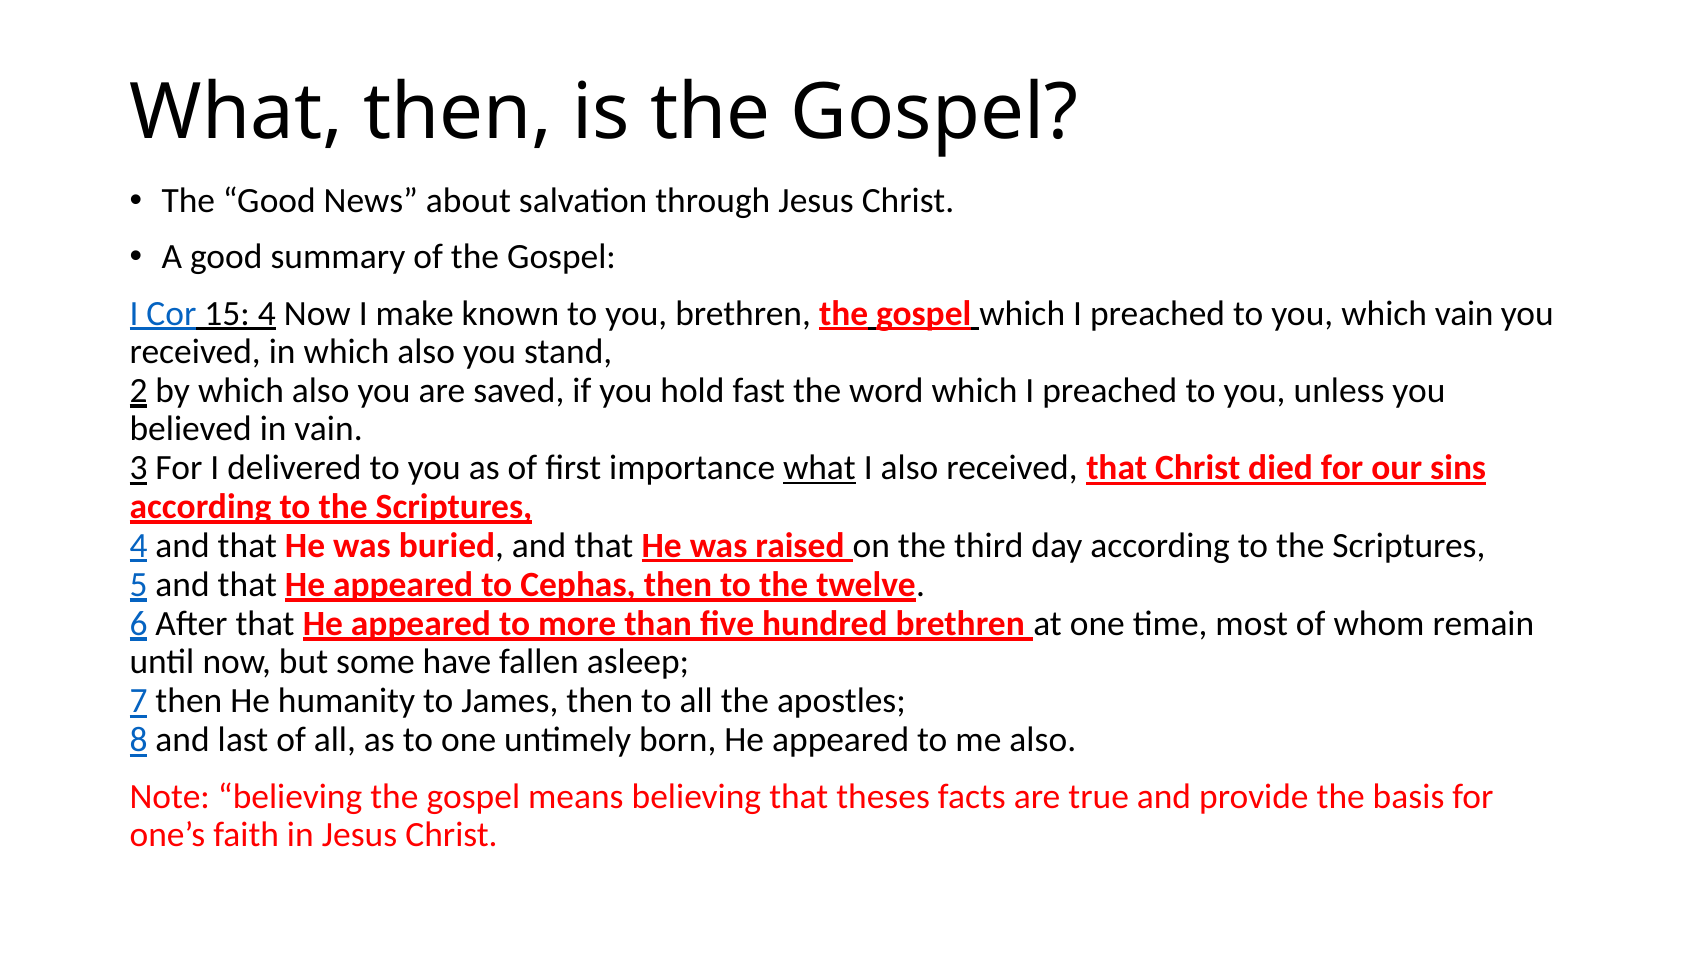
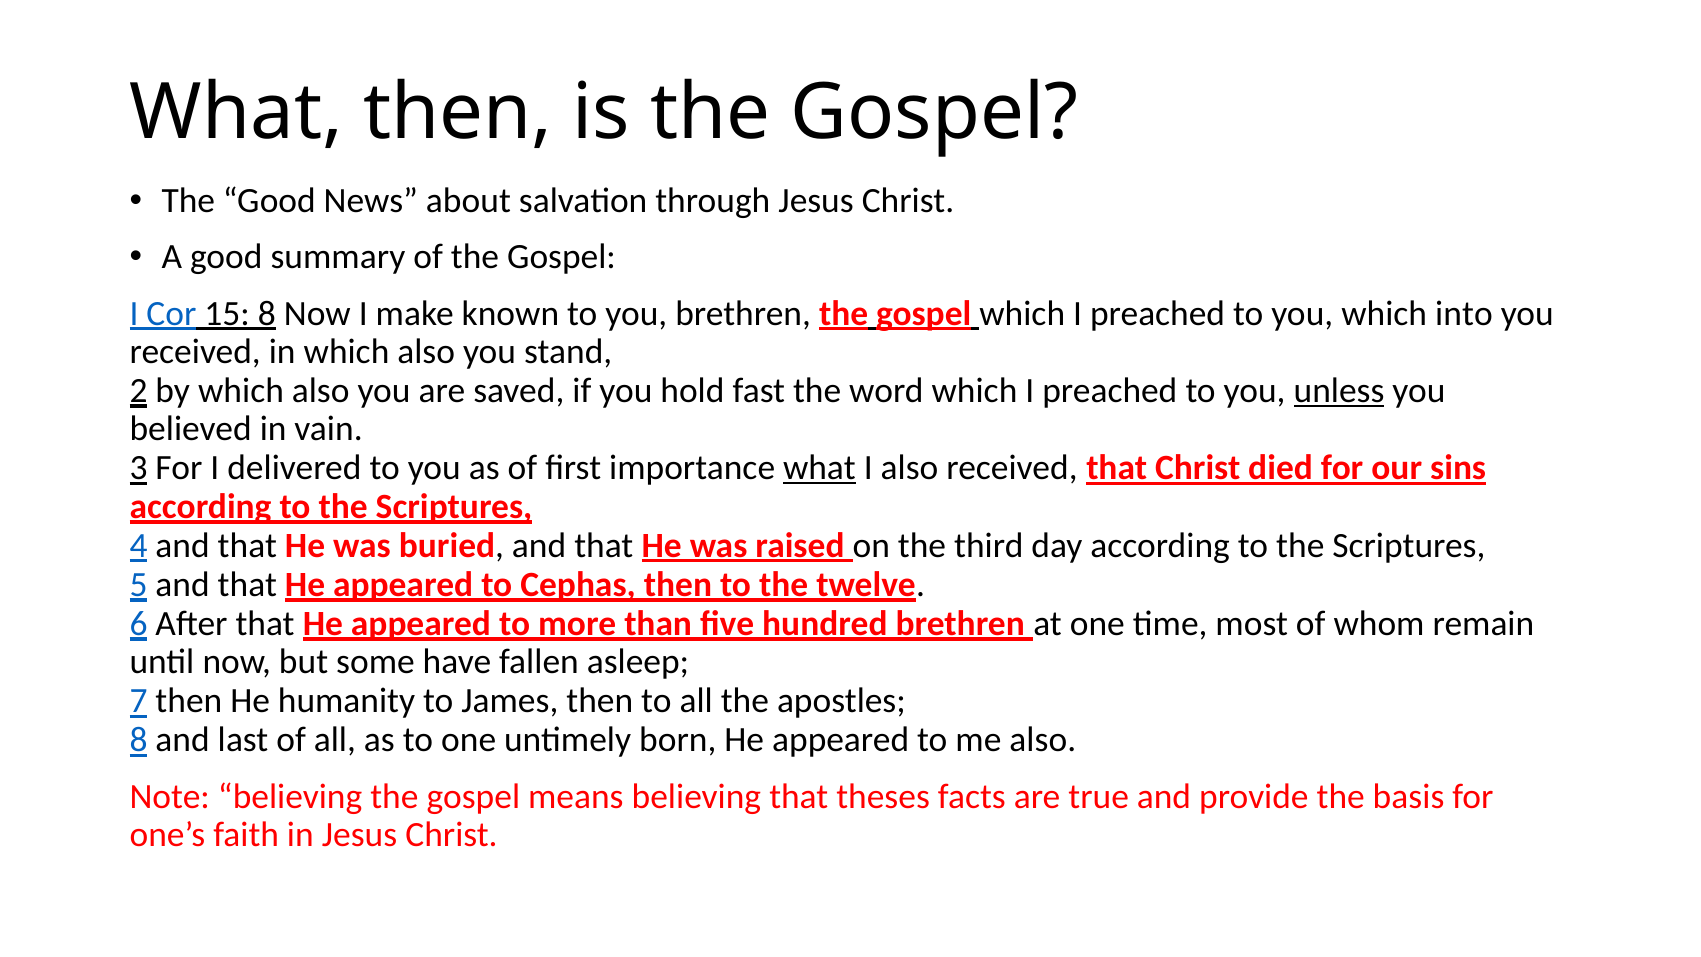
15 4: 4 -> 8
which vain: vain -> into
unless underline: none -> present
